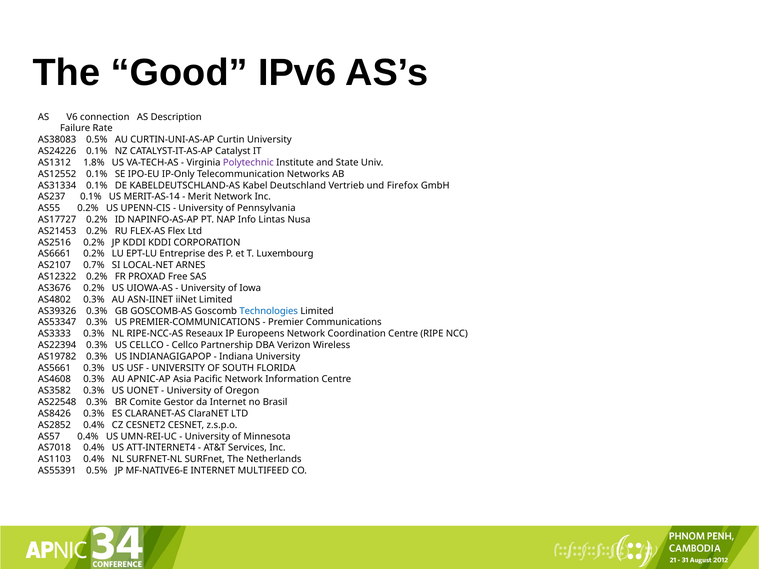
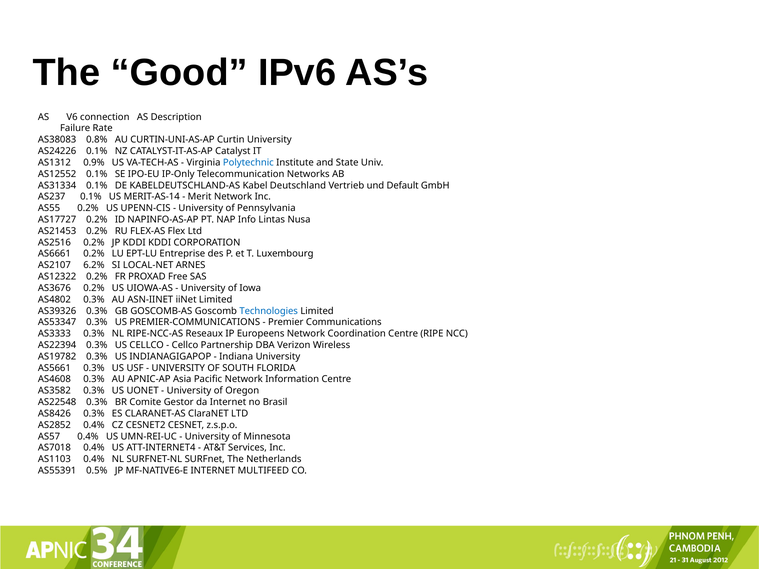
AS38083 0.5%: 0.5% -> 0.8%
1.8%: 1.8% -> 0.9%
Polytechnic colour: purple -> blue
Firefox: Firefox -> Default
0.7%: 0.7% -> 6.2%
